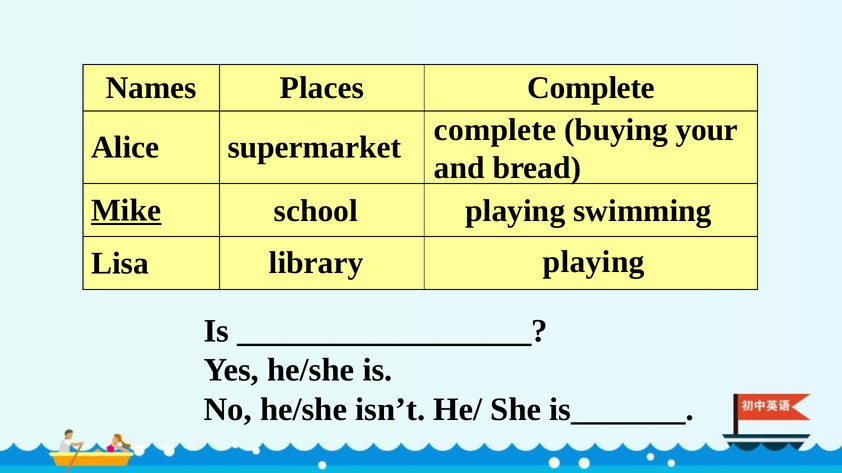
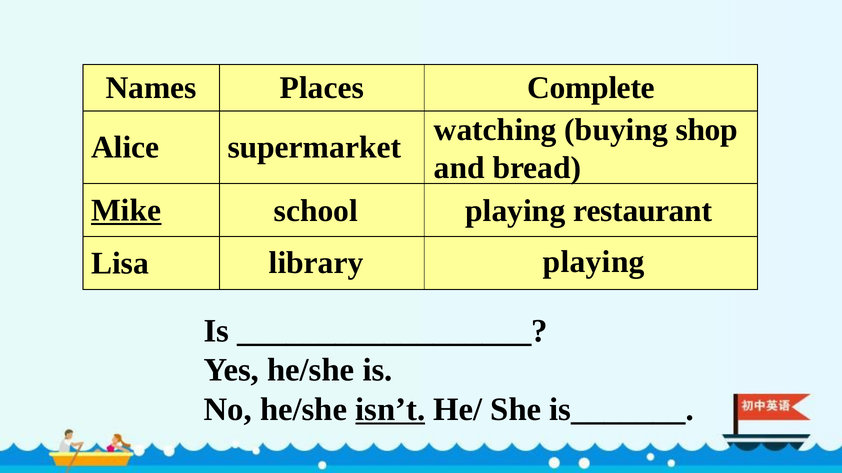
complete at (495, 130): complete -> watching
your: your -> shop
swimming: swimming -> restaurant
isn’t underline: none -> present
